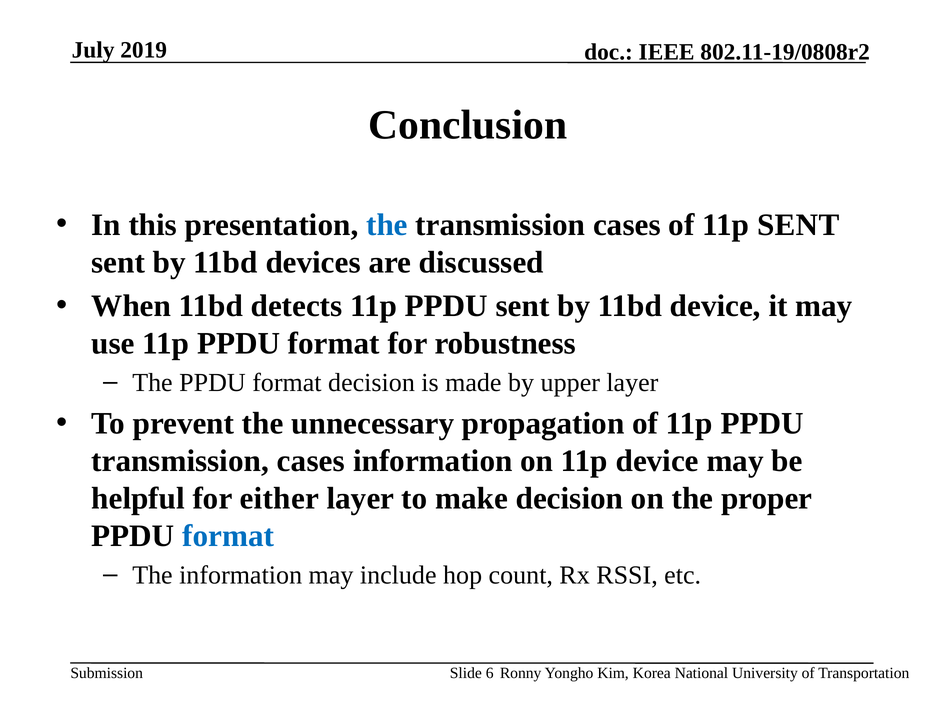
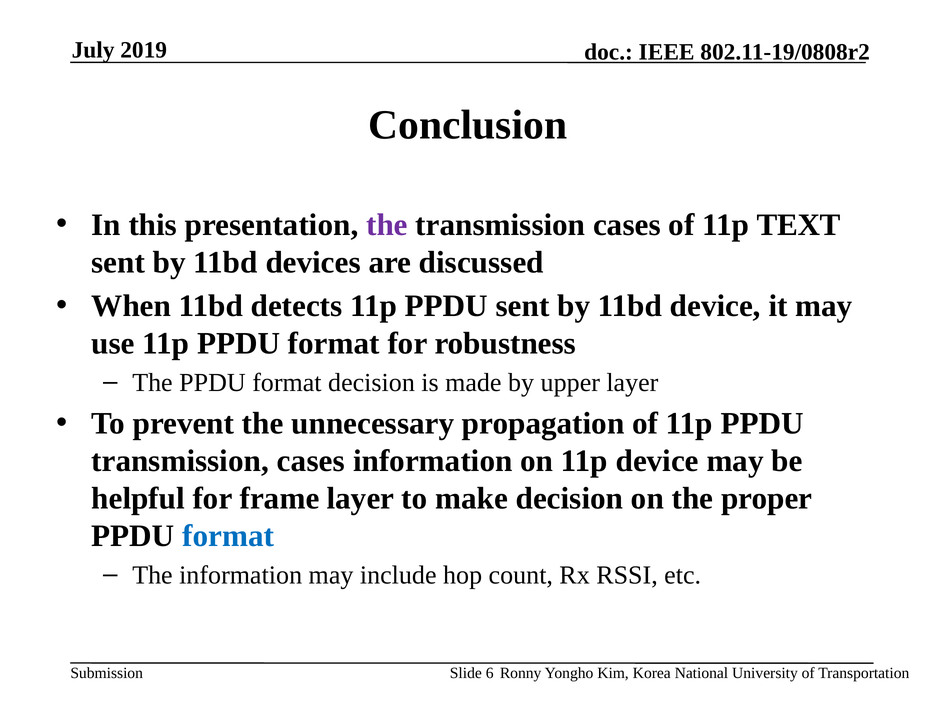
the at (387, 225) colour: blue -> purple
11p SENT: SENT -> TEXT
either: either -> frame
